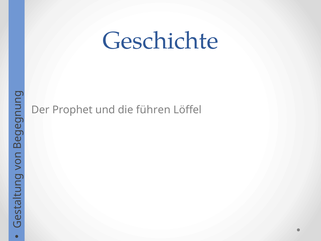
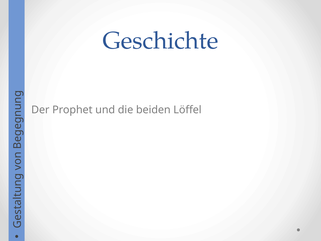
führen: führen -> beiden
